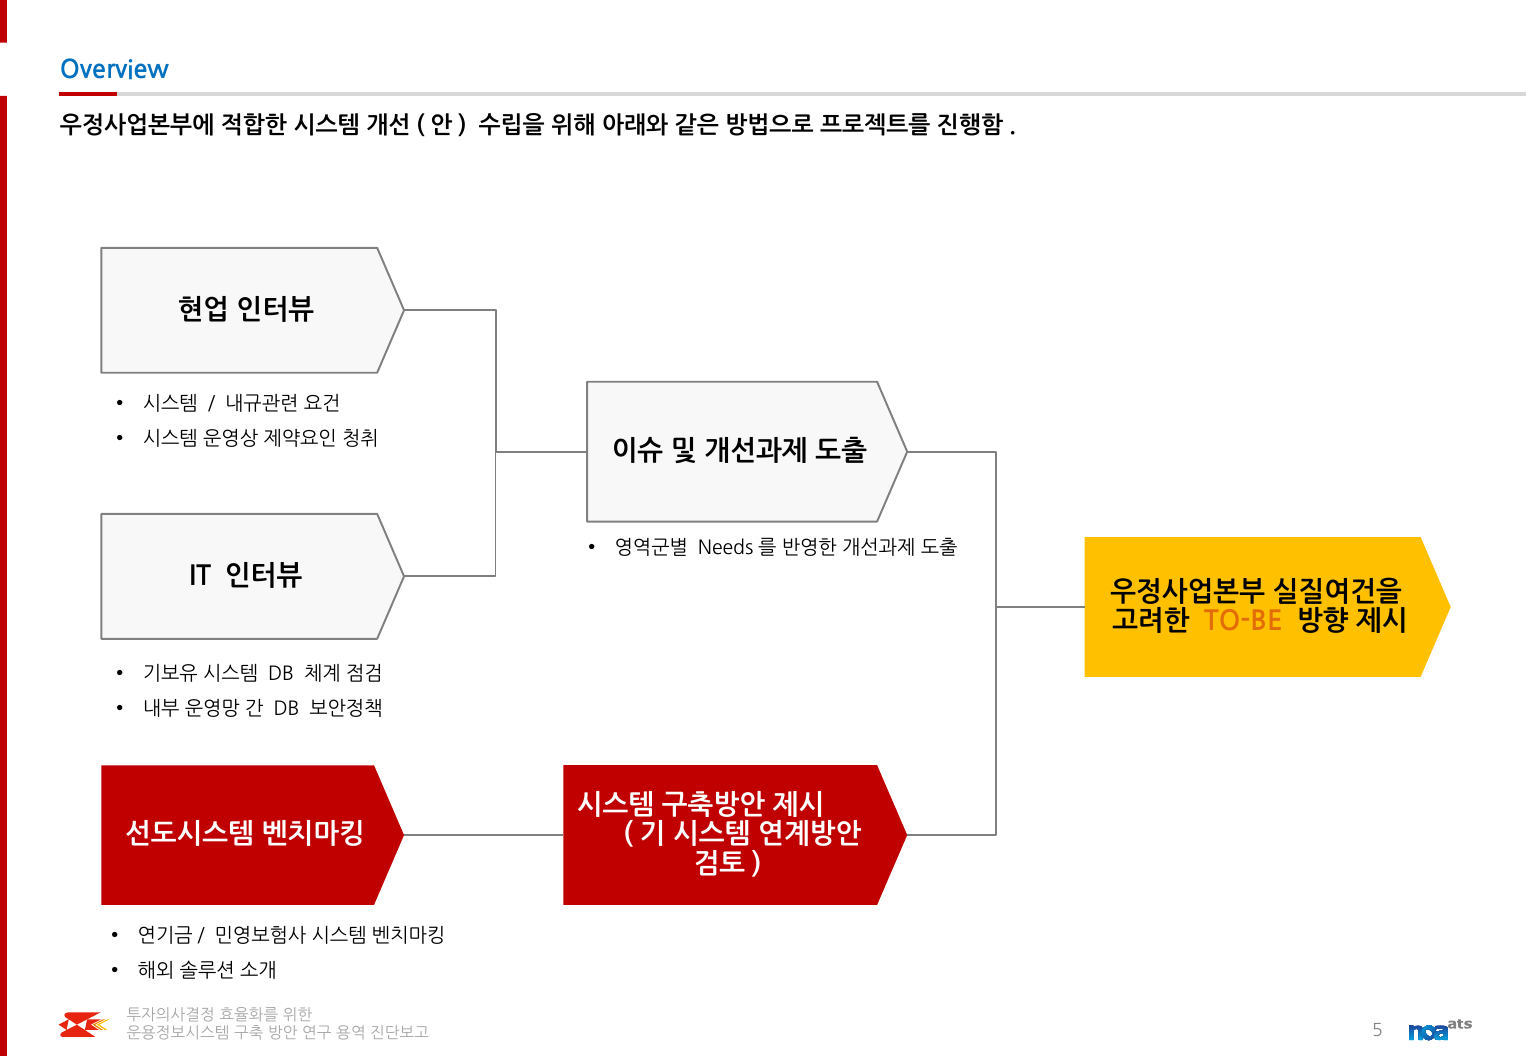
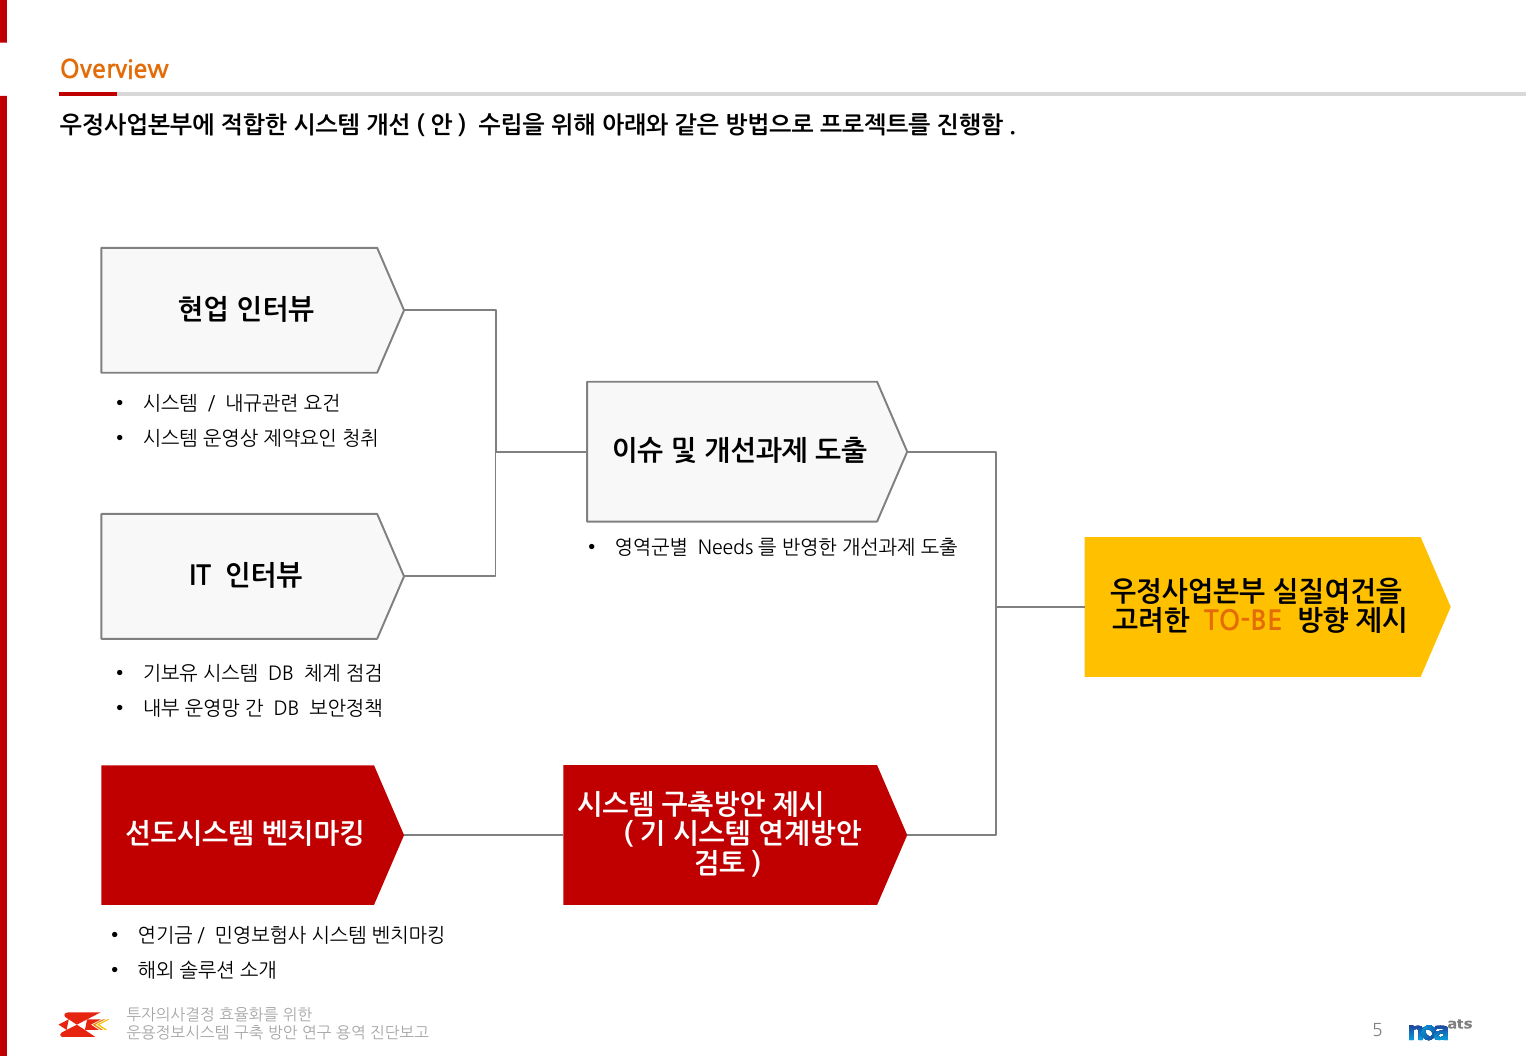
Overview colour: blue -> orange
